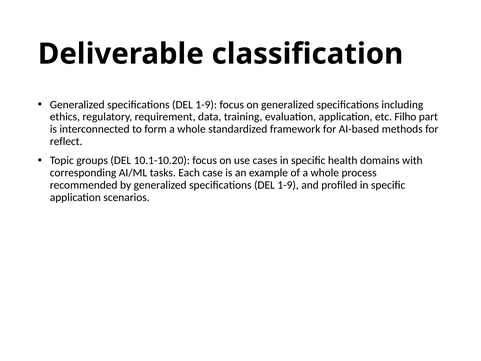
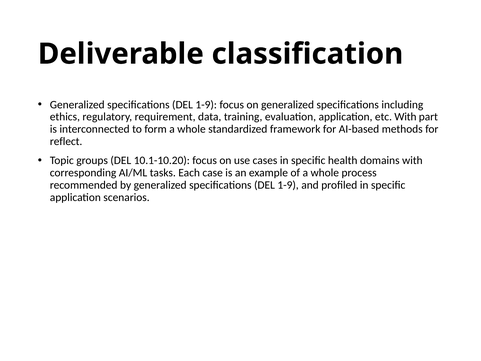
etc Filho: Filho -> With
